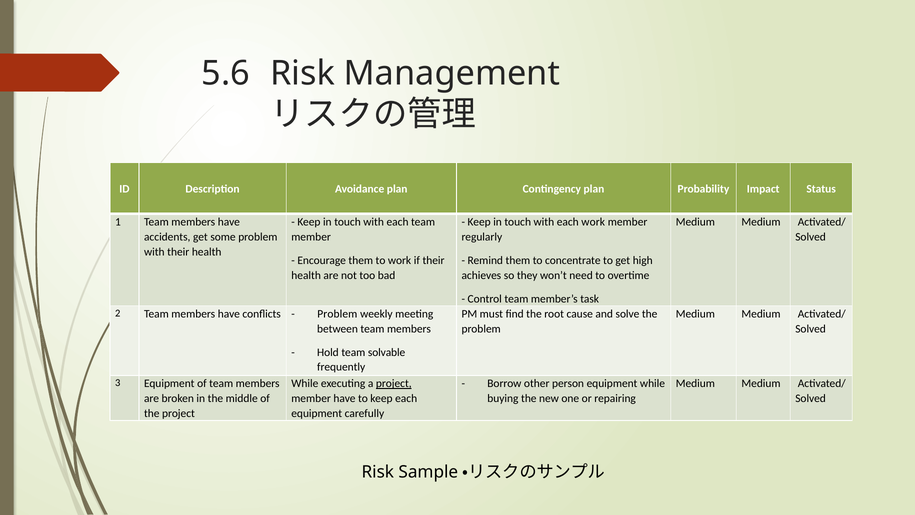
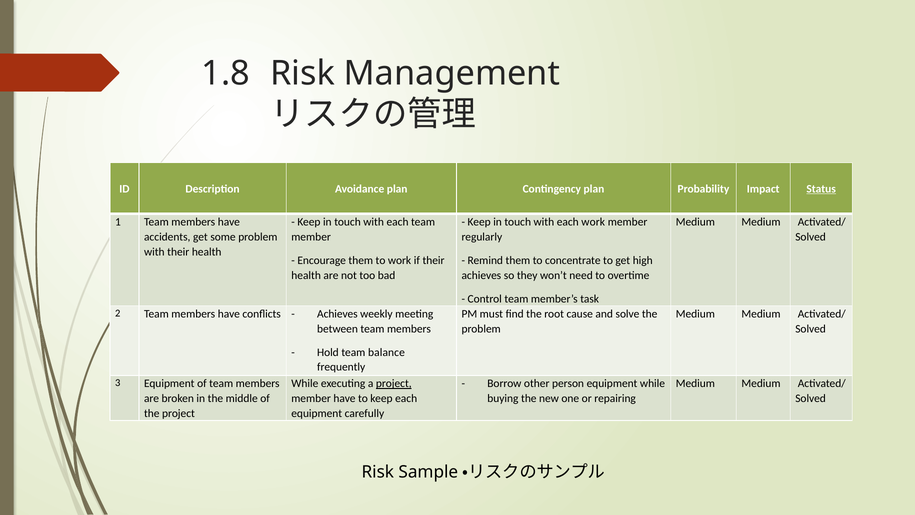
5.6: 5.6 -> 1.8
Status underline: none -> present
Problem at (337, 314): Problem -> Achieves
solvable: solvable -> balance
